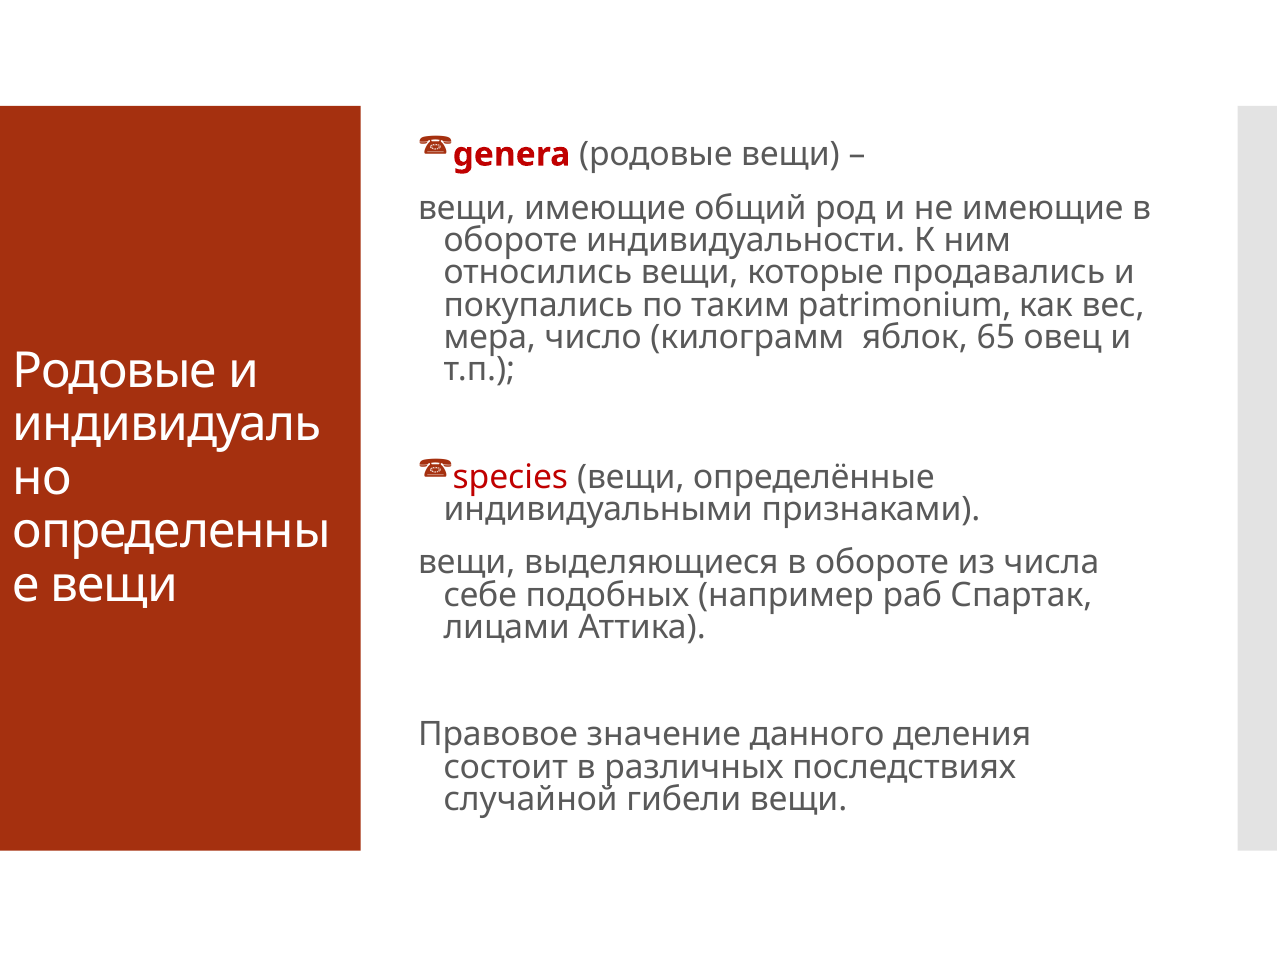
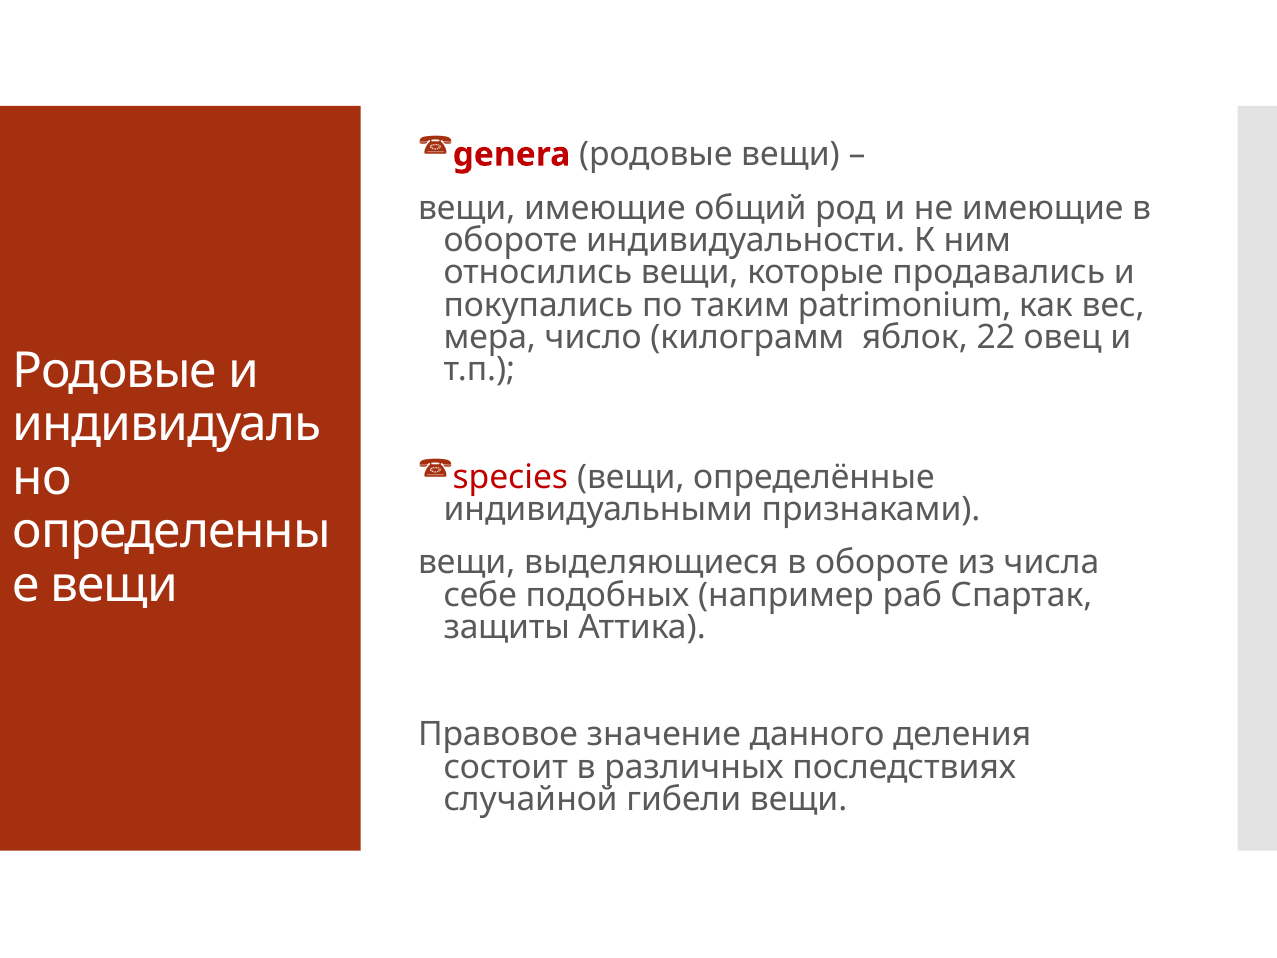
65: 65 -> 22
лицами: лицами -> защиты
